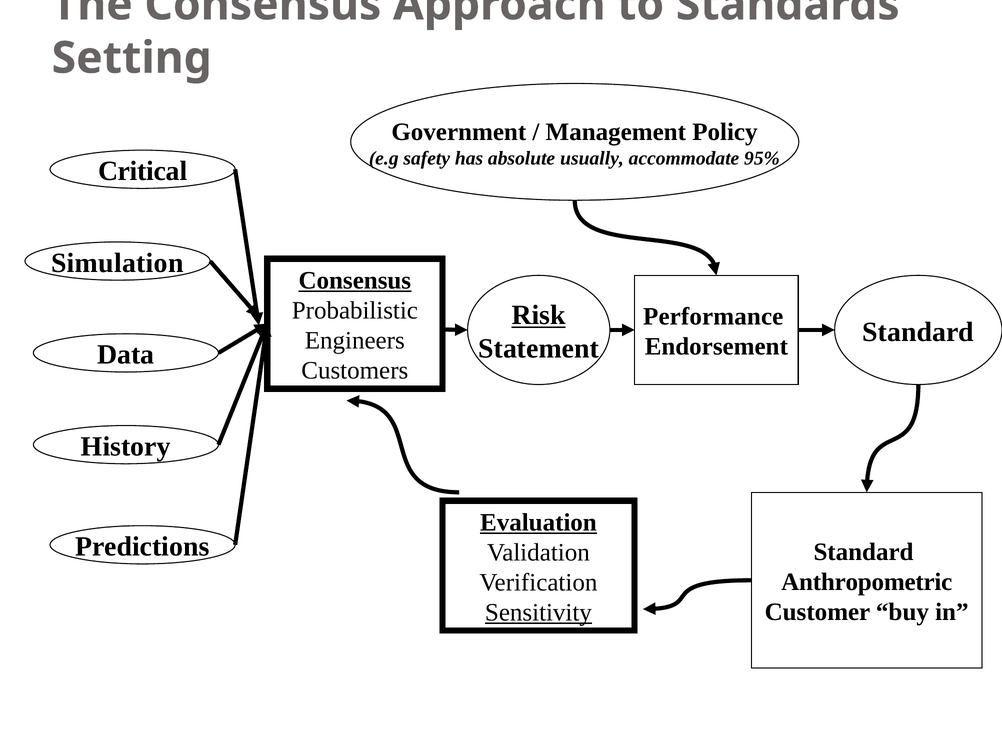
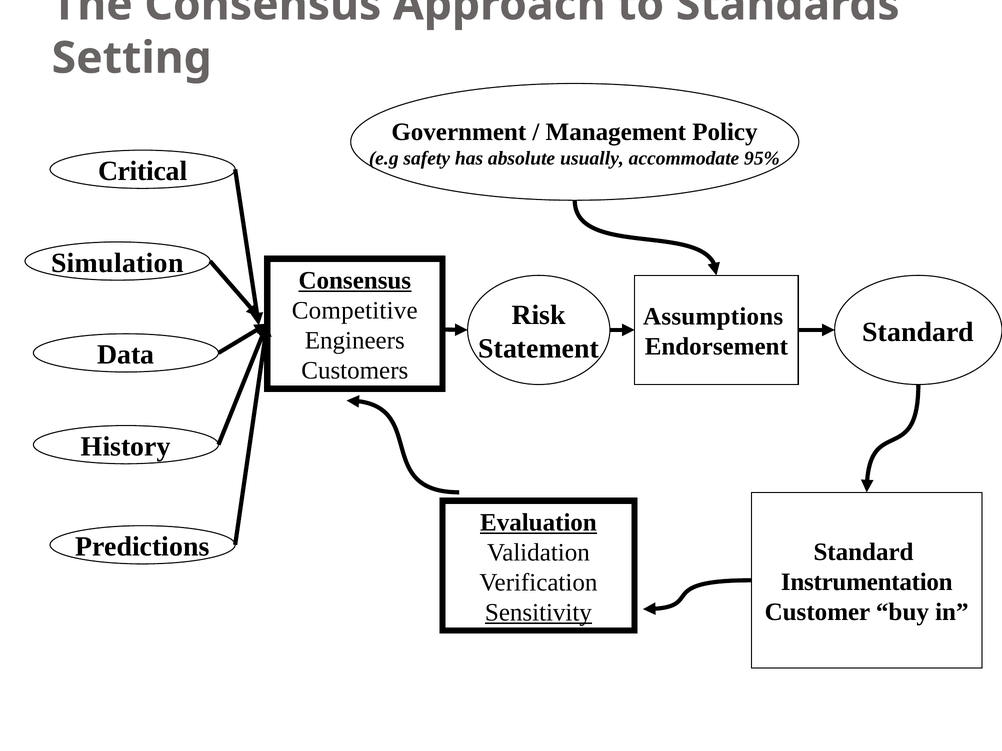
Probabilistic: Probabilistic -> Competitive
Risk underline: present -> none
Performance: Performance -> Assumptions
Anthropometric: Anthropometric -> Instrumentation
